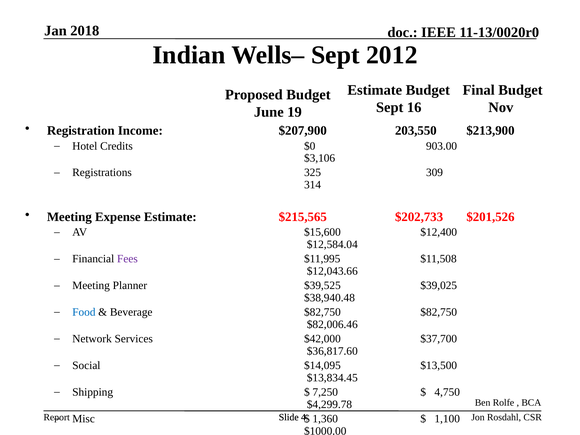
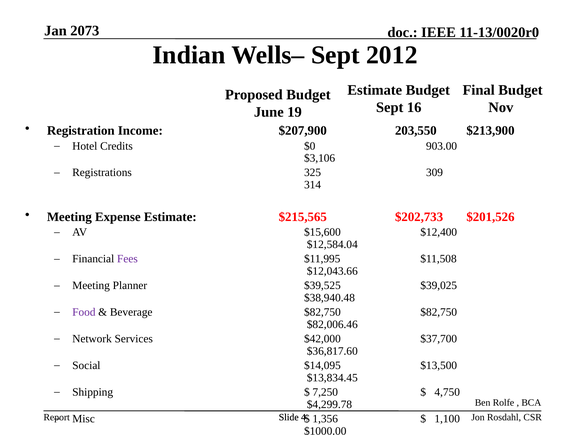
2018: 2018 -> 2073
Food colour: blue -> purple
1,360: 1,360 -> 1,356
